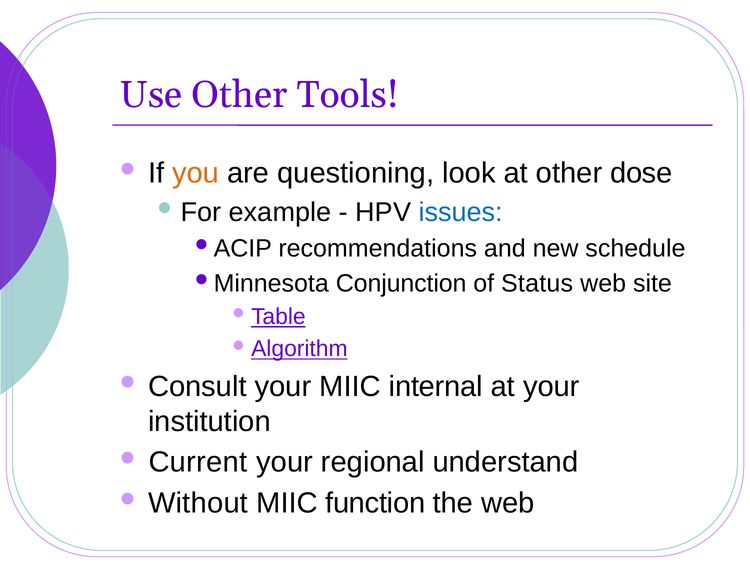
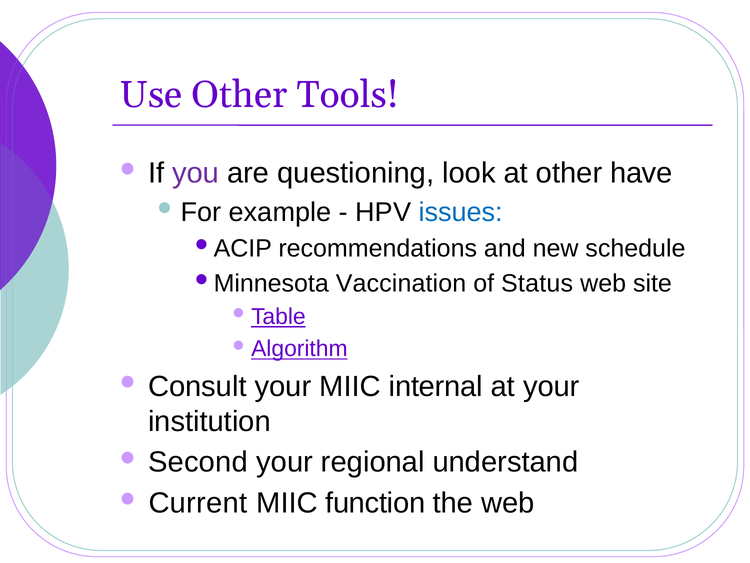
you colour: orange -> purple
dose: dose -> have
Conjunction: Conjunction -> Vaccination
Current: Current -> Second
Without: Without -> Current
